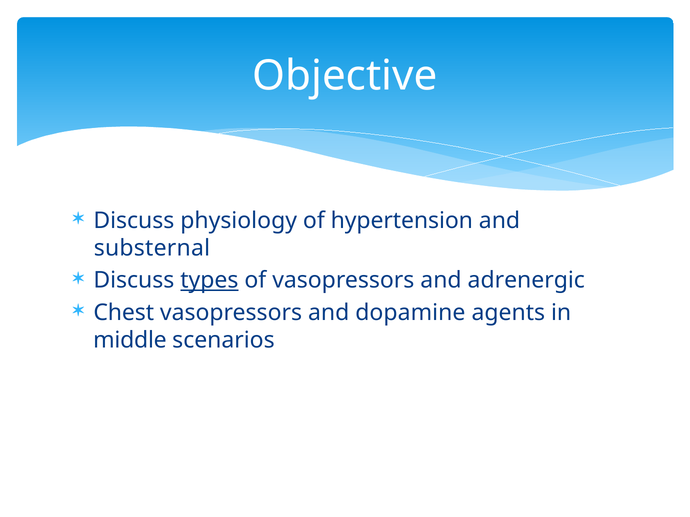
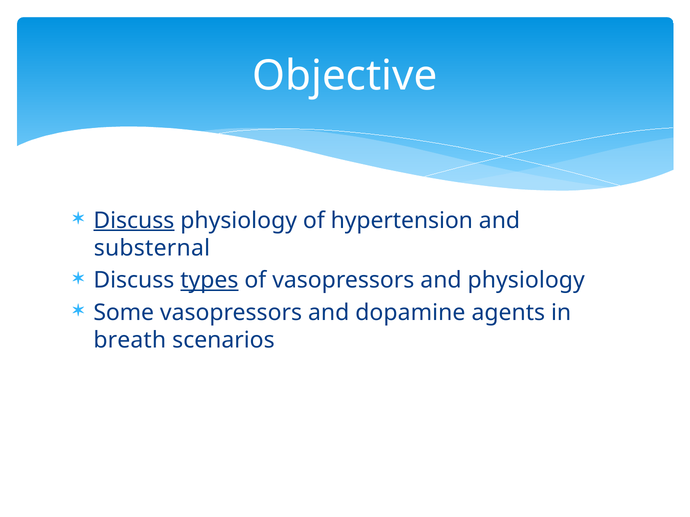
Discuss at (134, 221) underline: none -> present
and adrenergic: adrenergic -> physiology
Chest: Chest -> Some
middle: middle -> breath
